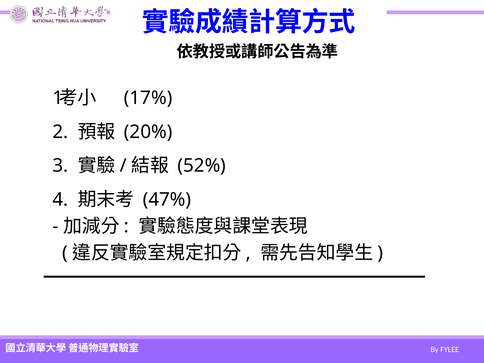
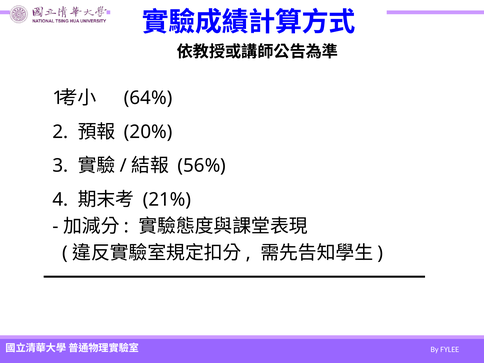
17%: 17% -> 64%
52%: 52% -> 56%
47%: 47% -> 21%
